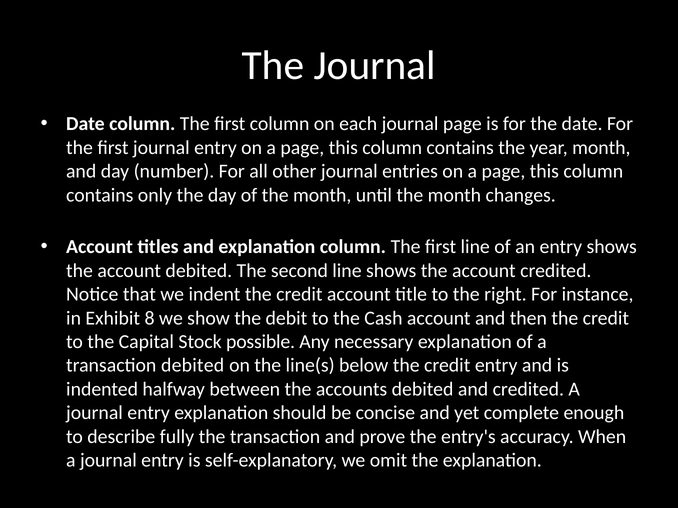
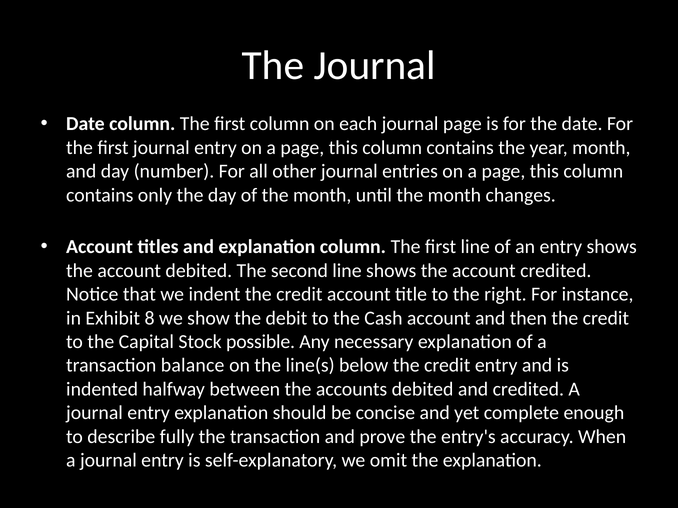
transaction debited: debited -> balance
